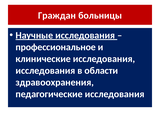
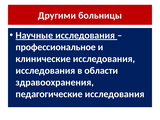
Граждан: Граждан -> Другими
